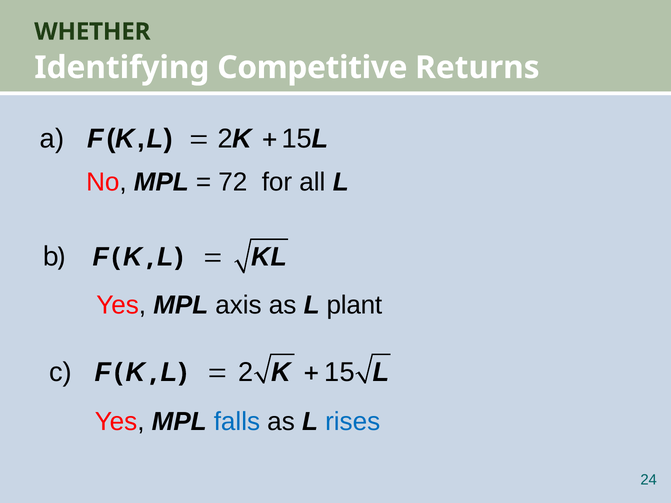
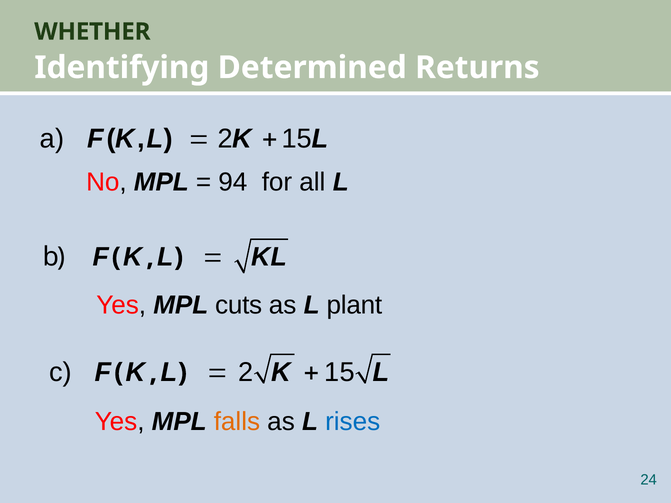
Competitive: Competitive -> Determined
72: 72 -> 94
axis: axis -> cuts
falls colour: blue -> orange
